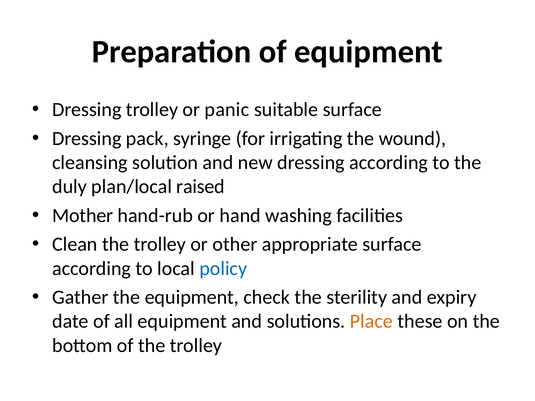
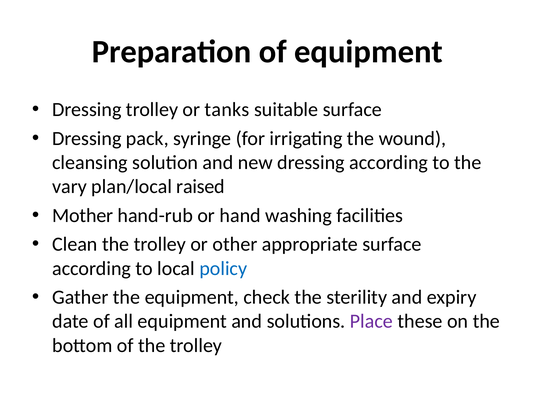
panic: panic -> tanks
duly: duly -> vary
Place colour: orange -> purple
